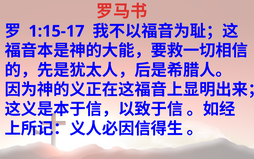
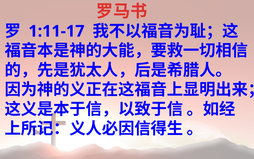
1:15-17: 1:15-17 -> 1:11-17
